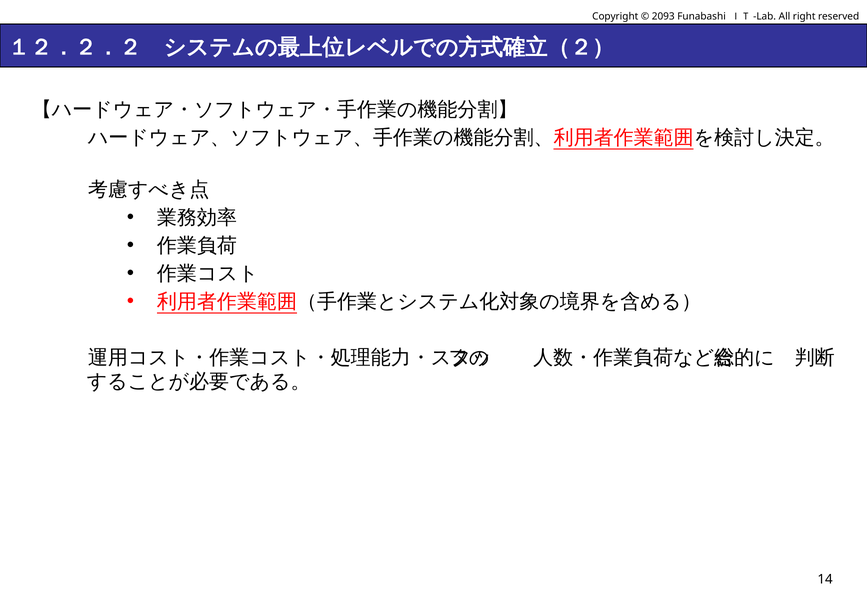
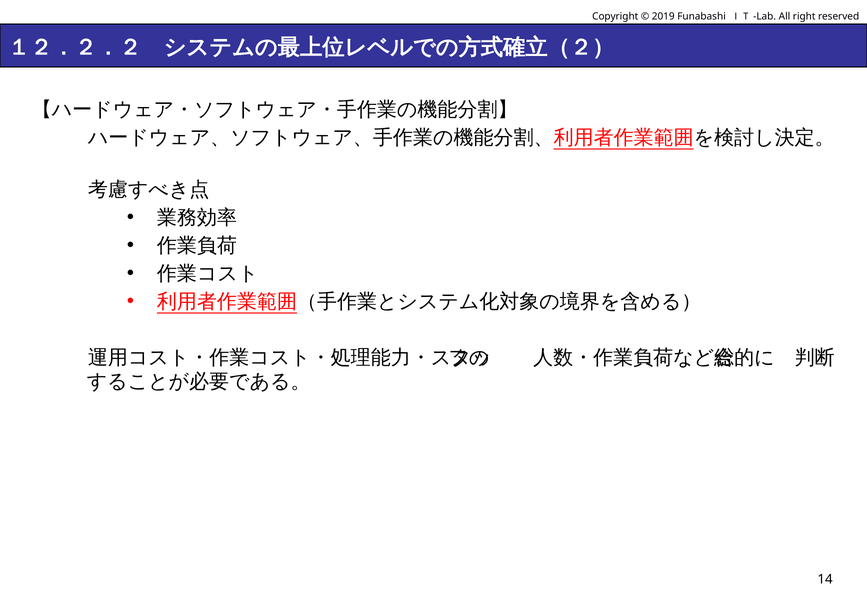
2093: 2093 -> 2019
